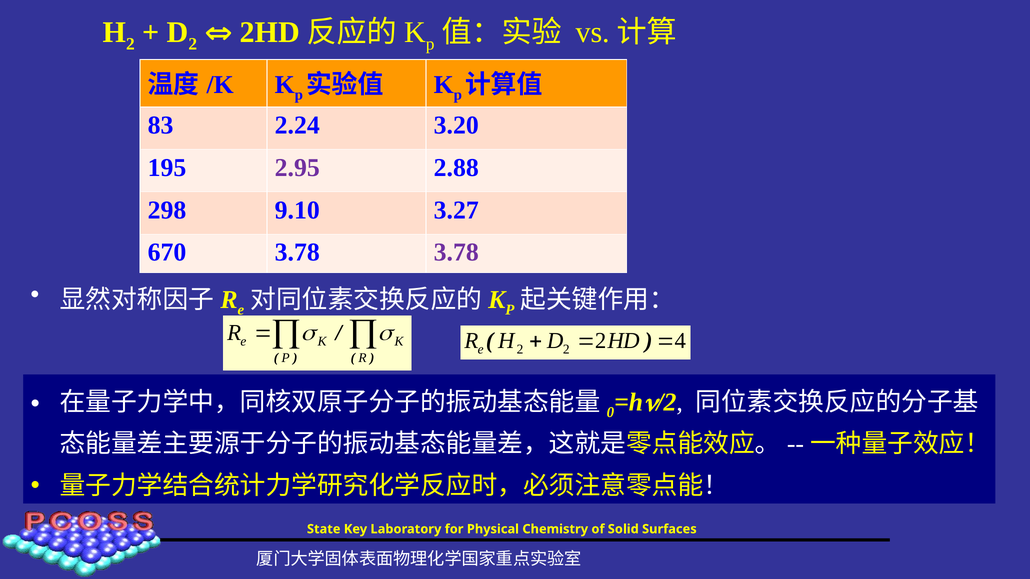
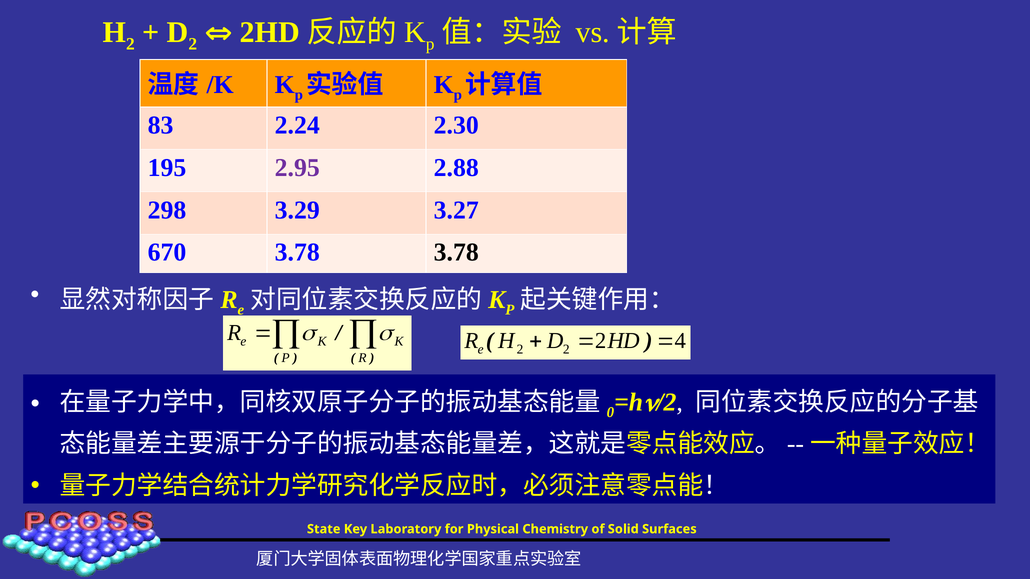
3.20: 3.20 -> 2.30
9.10: 9.10 -> 3.29
3.78 at (456, 253) colour: purple -> black
